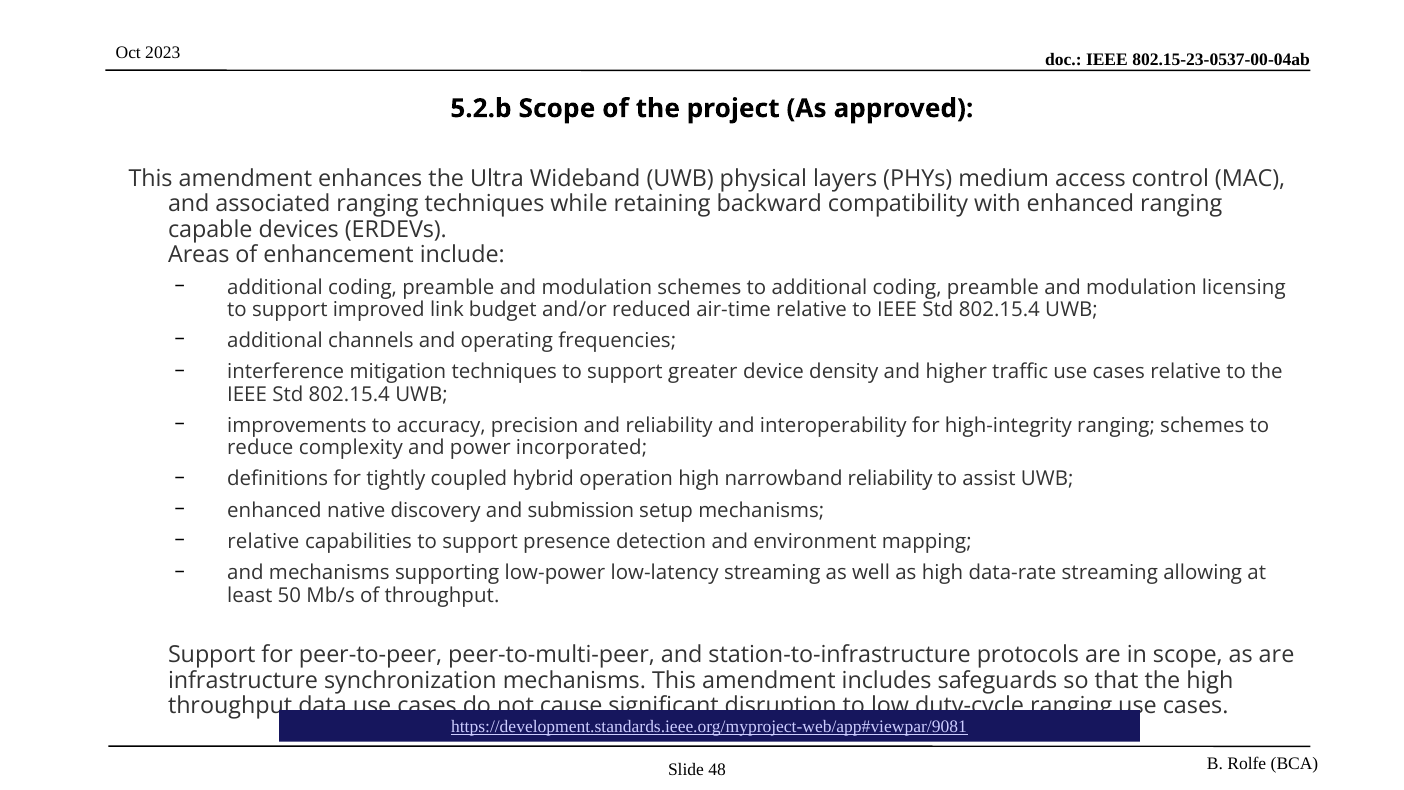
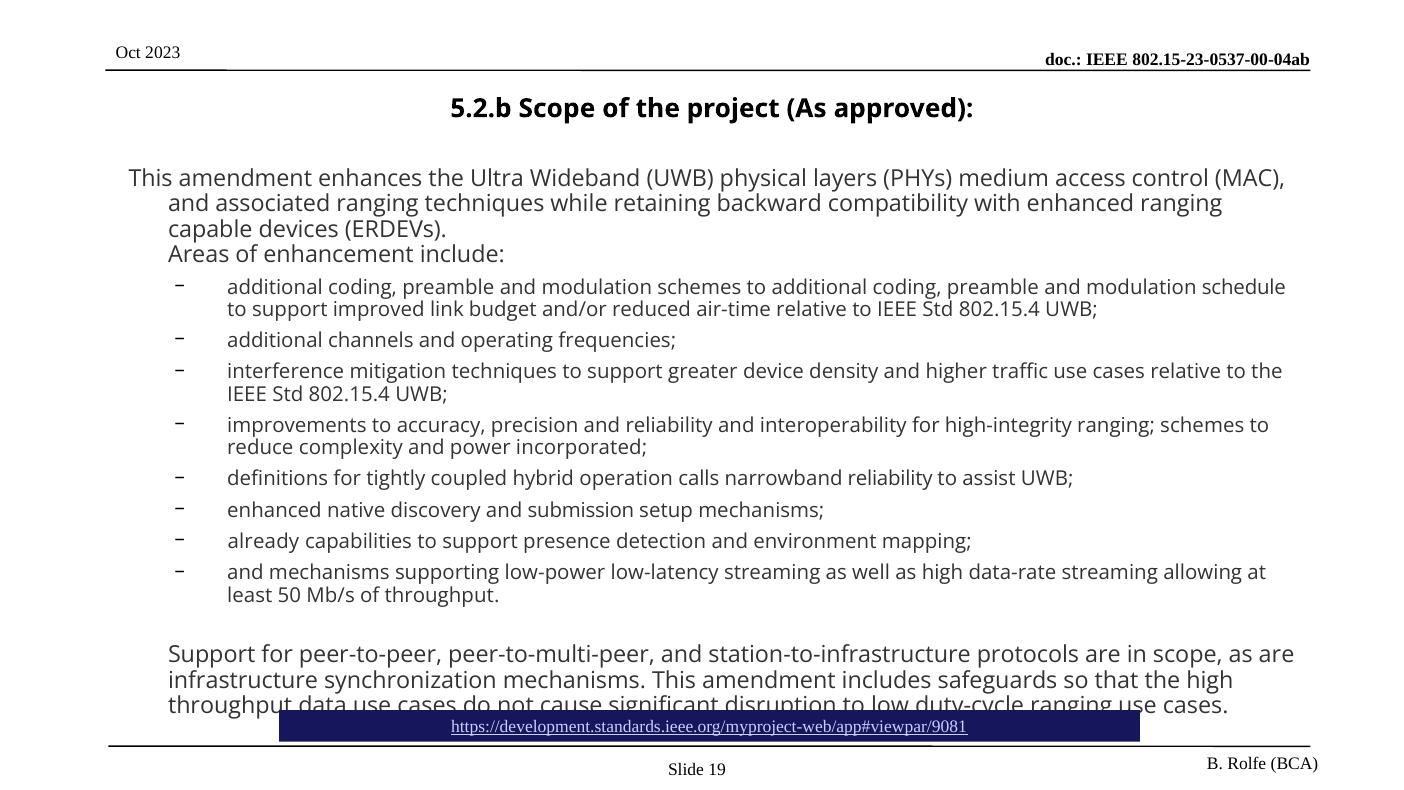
licensing: licensing -> schedule
operation high: high -> calls
relative at (263, 542): relative -> already
48: 48 -> 19
